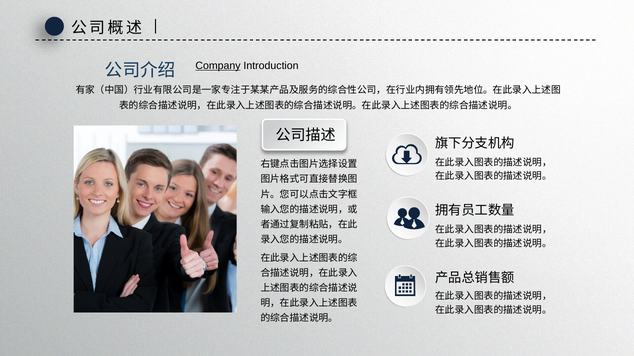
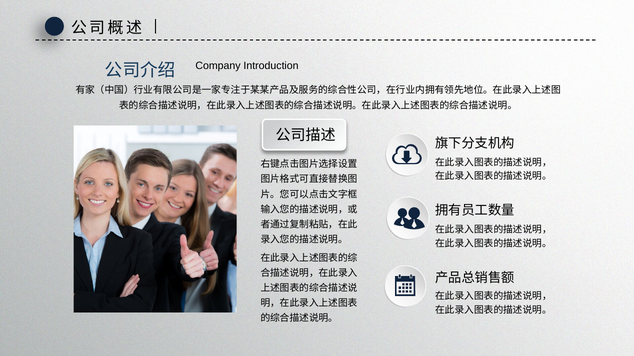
Company underline: present -> none
